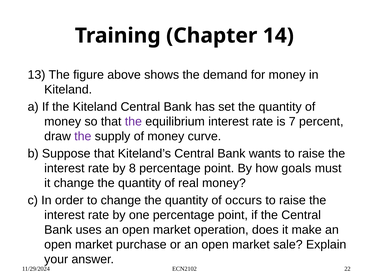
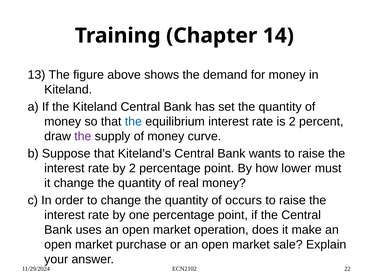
the at (133, 121) colour: purple -> blue
is 7: 7 -> 2
by 8: 8 -> 2
goals: goals -> lower
